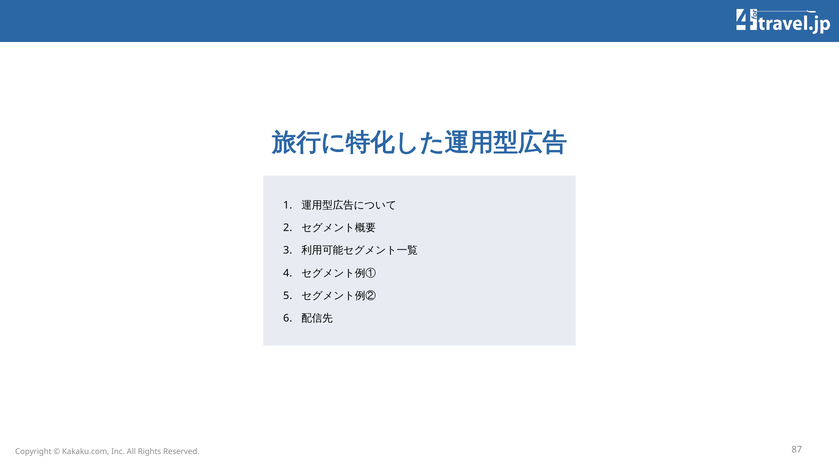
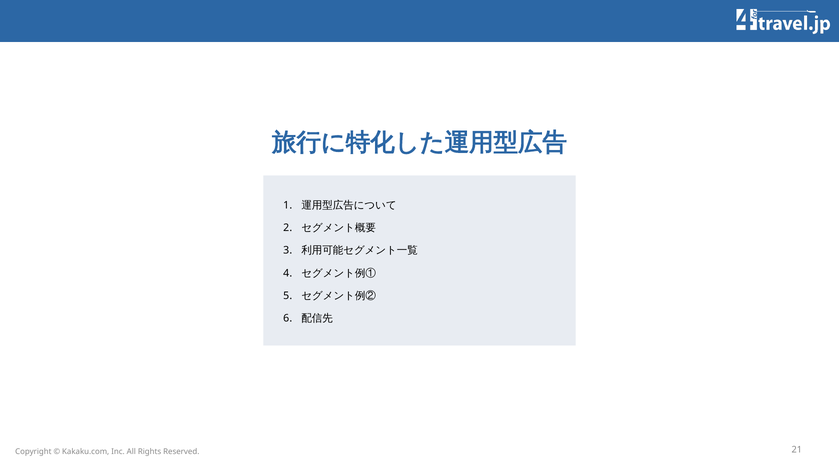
87: 87 -> 21
